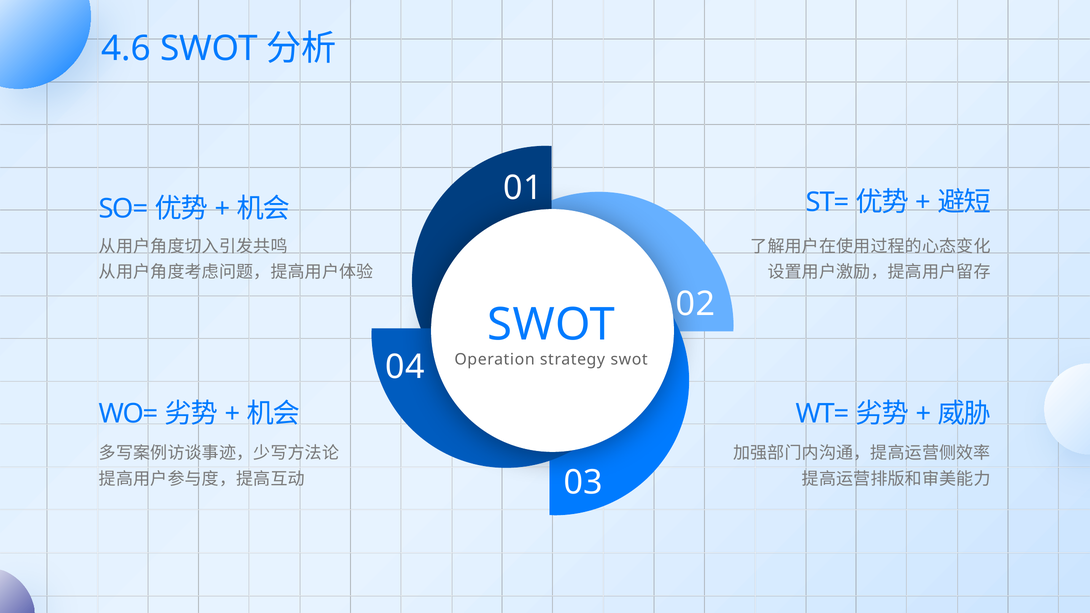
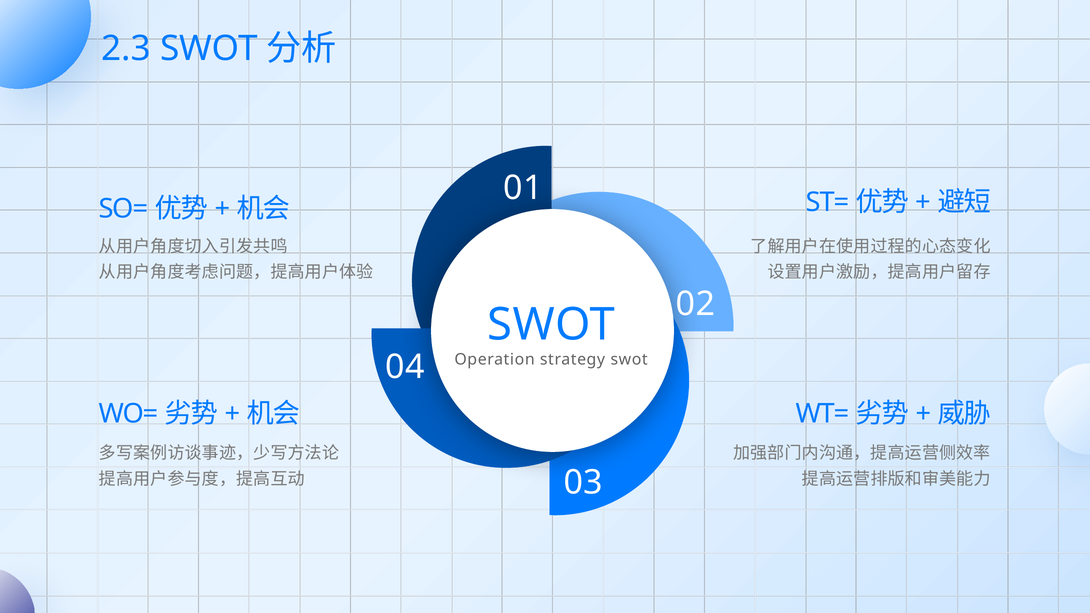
4.6: 4.6 -> 2.3
